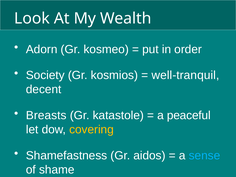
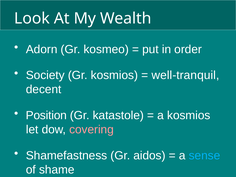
Breasts: Breasts -> Position
a peaceful: peaceful -> kosmios
covering colour: yellow -> pink
